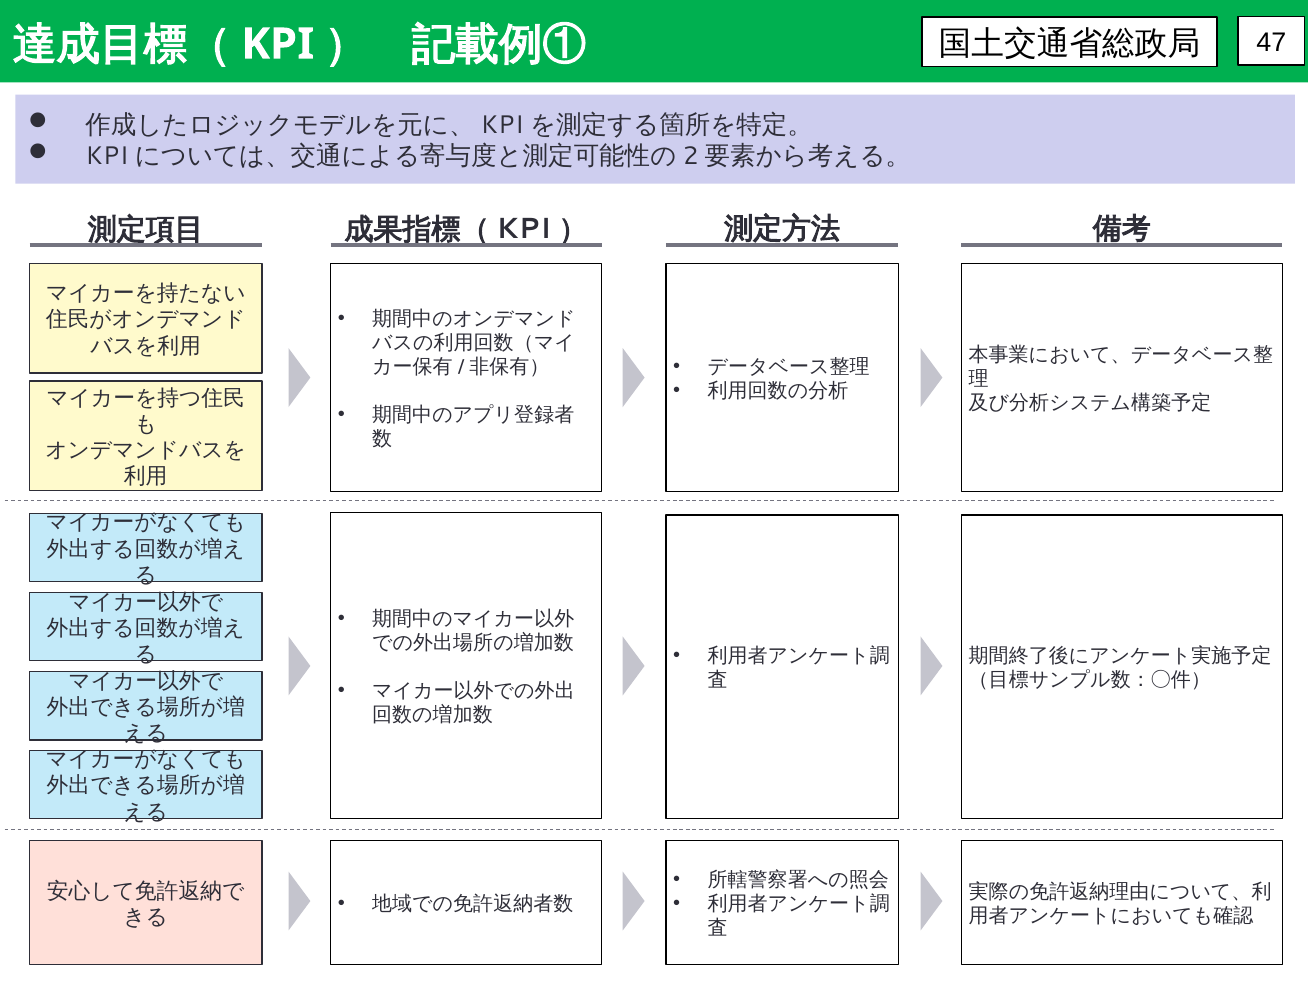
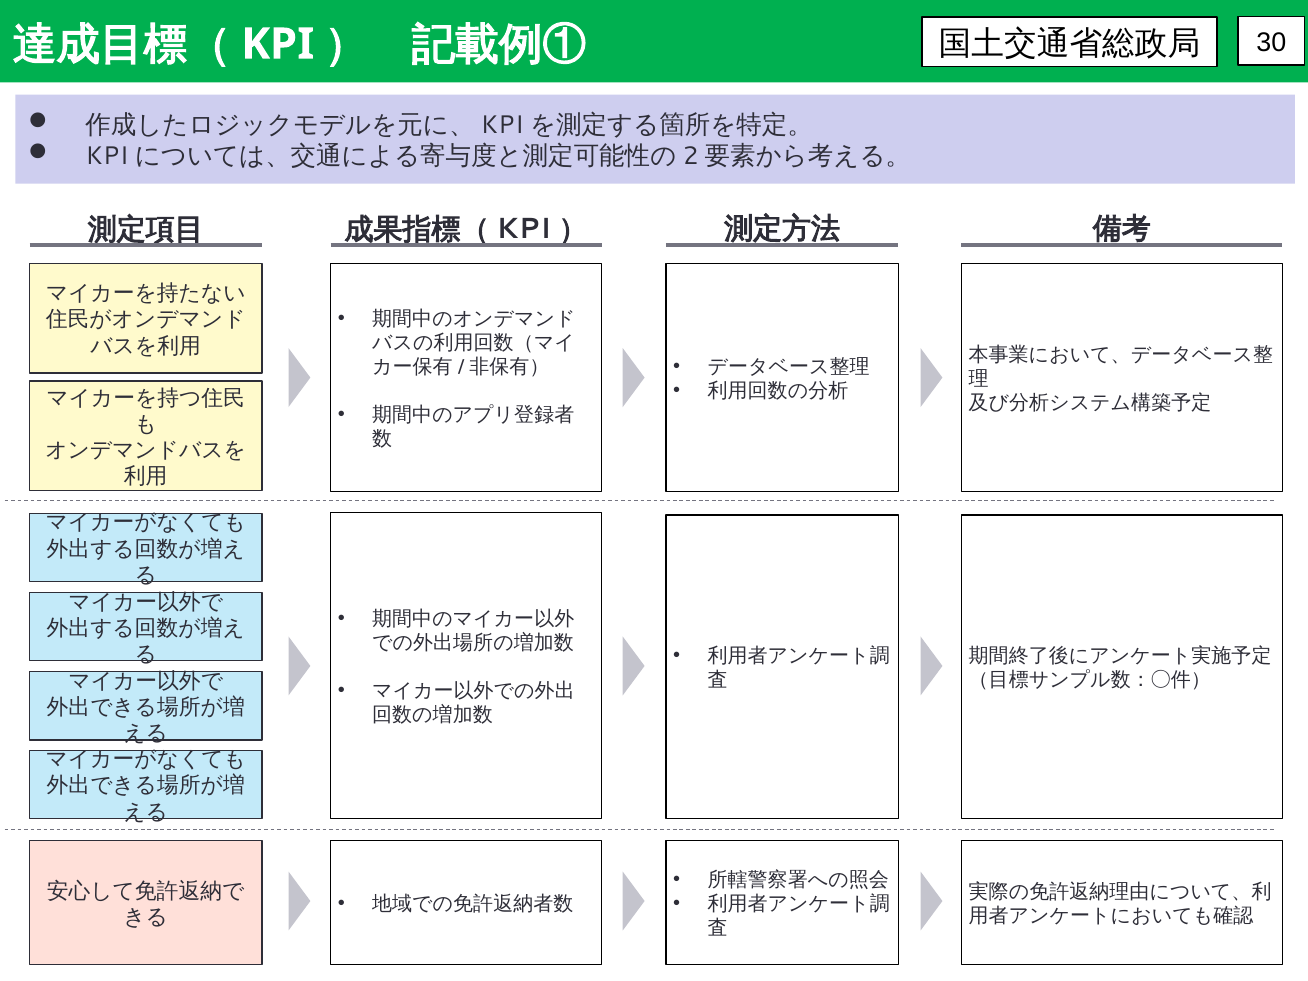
47: 47 -> 30
